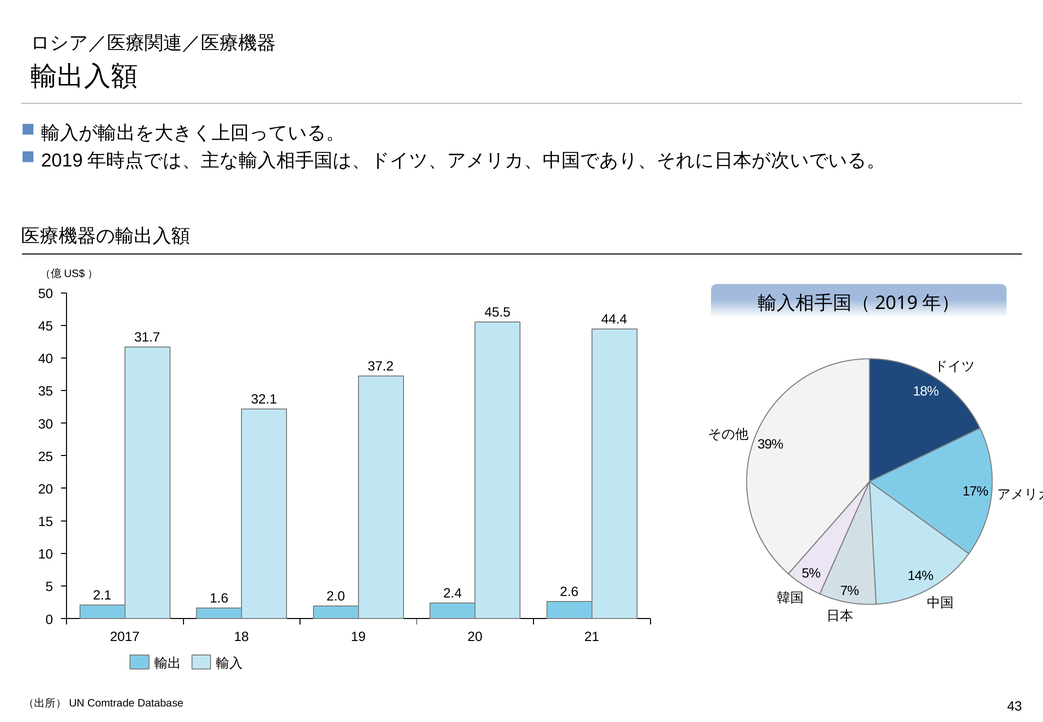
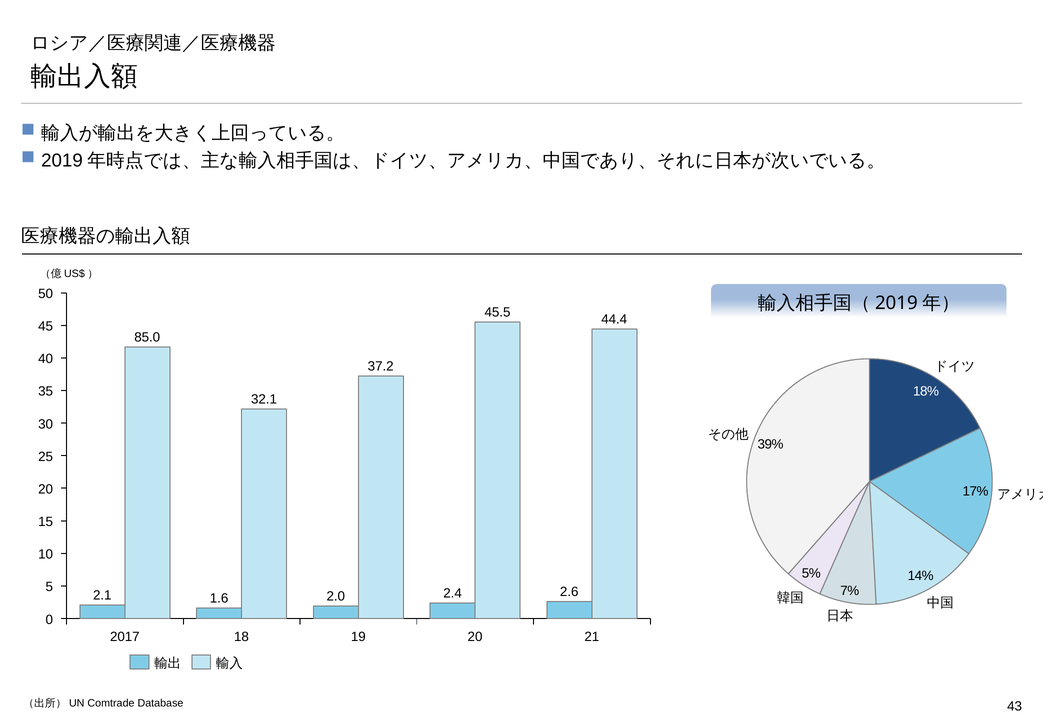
31.7: 31.7 -> 85.0
